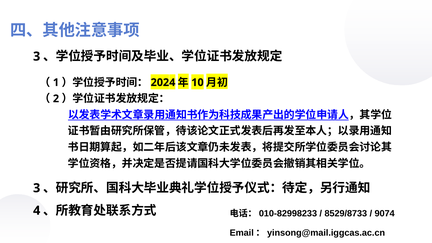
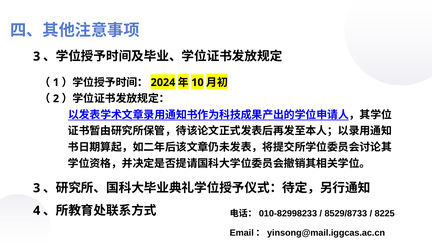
9074: 9074 -> 8225
